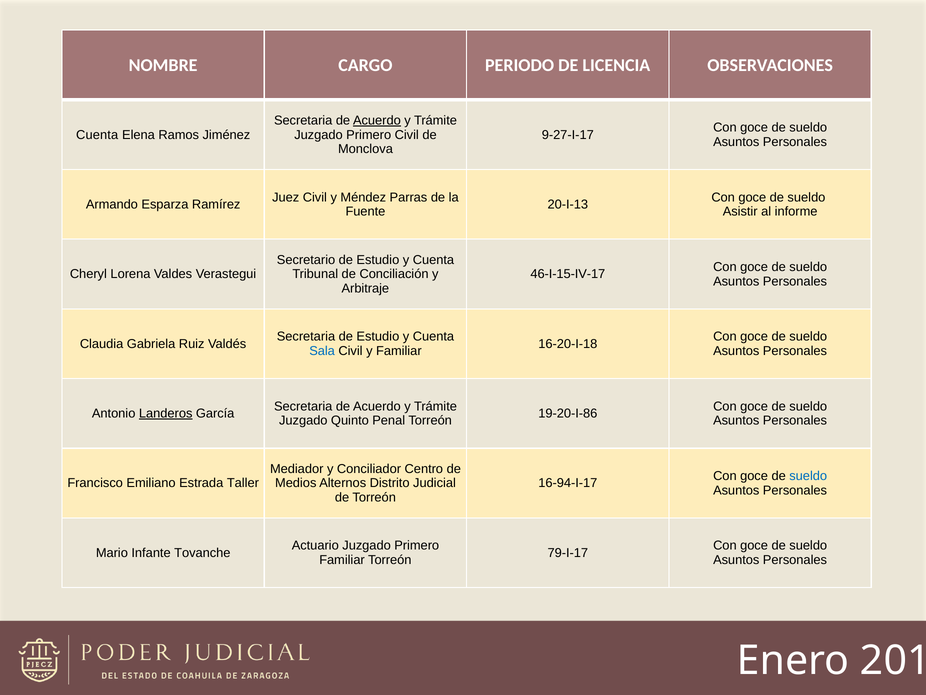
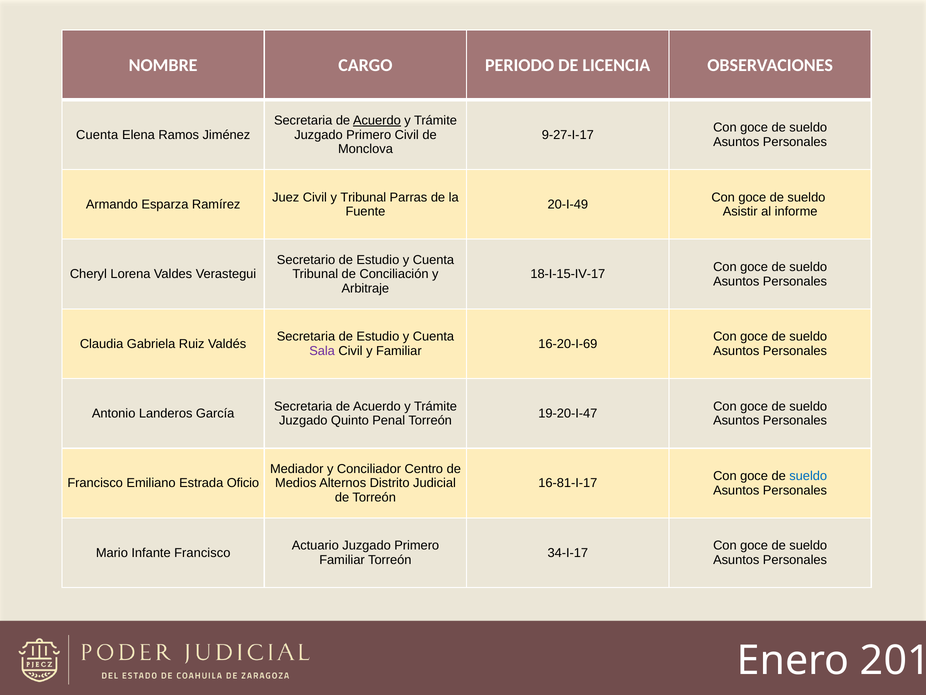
y Méndez: Méndez -> Tribunal
20-I-13: 20-I-13 -> 20-I-49
46-I-15-IV-17: 46-I-15-IV-17 -> 18-I-15-IV-17
16-20-I-18: 16-20-I-18 -> 16-20-I-69
Sala colour: blue -> purple
Landeros underline: present -> none
19-20-I-86: 19-20-I-86 -> 19-20-I-47
Taller: Taller -> Oficio
16-94-I-17: 16-94-I-17 -> 16-81-I-17
Infante Tovanche: Tovanche -> Francisco
79-I-17: 79-I-17 -> 34-I-17
